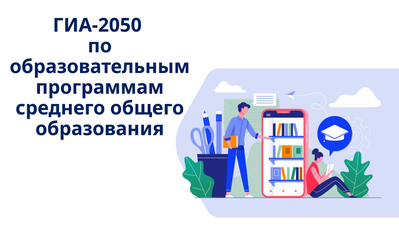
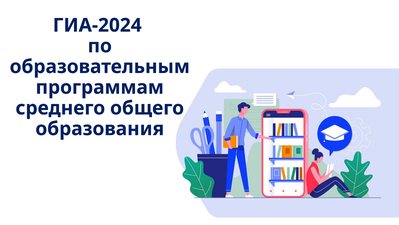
ГИА-2050: ГИА-2050 -> ГИА-2024
